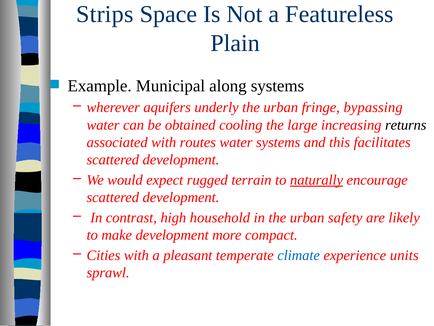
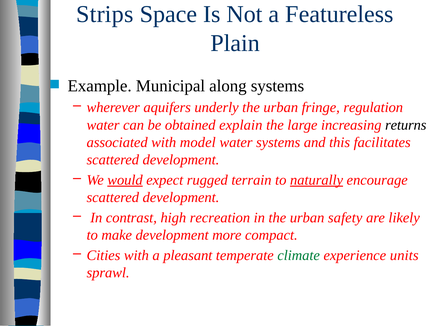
bypassing: bypassing -> regulation
cooling: cooling -> explain
routes: routes -> model
would underline: none -> present
household: household -> recreation
climate colour: blue -> green
